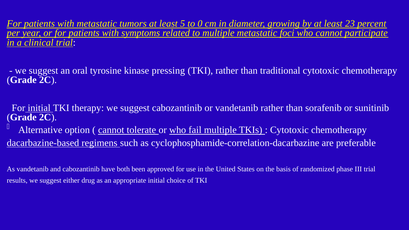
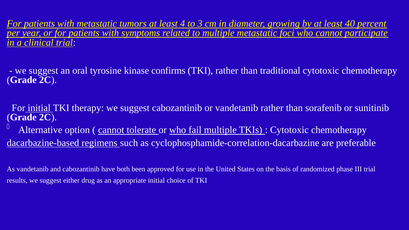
5: 5 -> 4
0: 0 -> 3
23: 23 -> 40
pressing: pressing -> confirms
